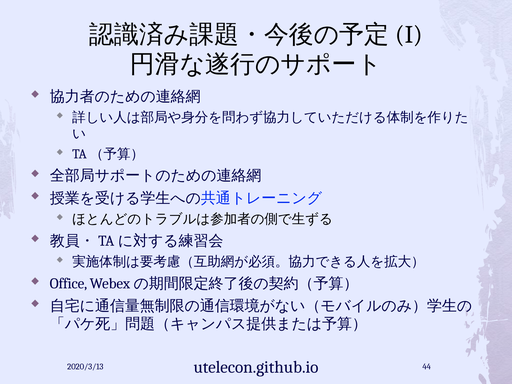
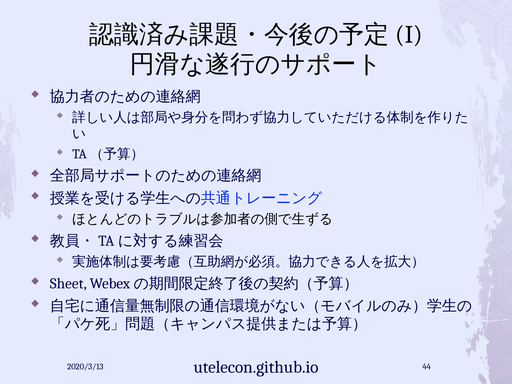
Office: Office -> Sheet
